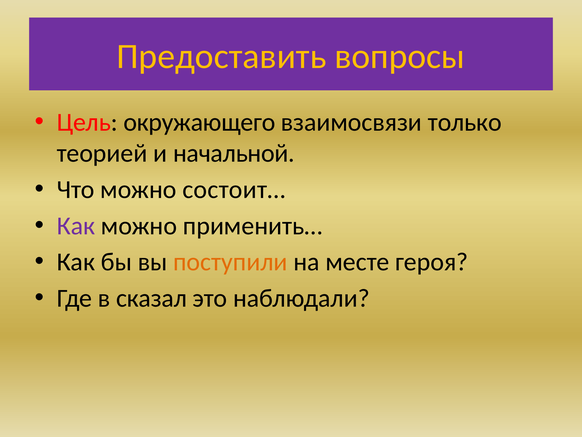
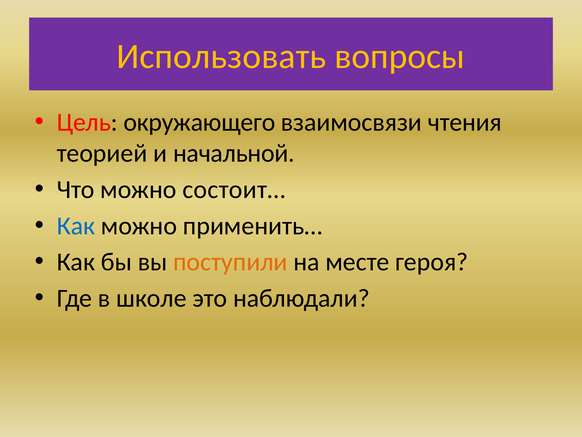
Предоставить: Предоставить -> Использовать
только: только -> чтения
Как at (76, 226) colour: purple -> blue
сказал: сказал -> школе
